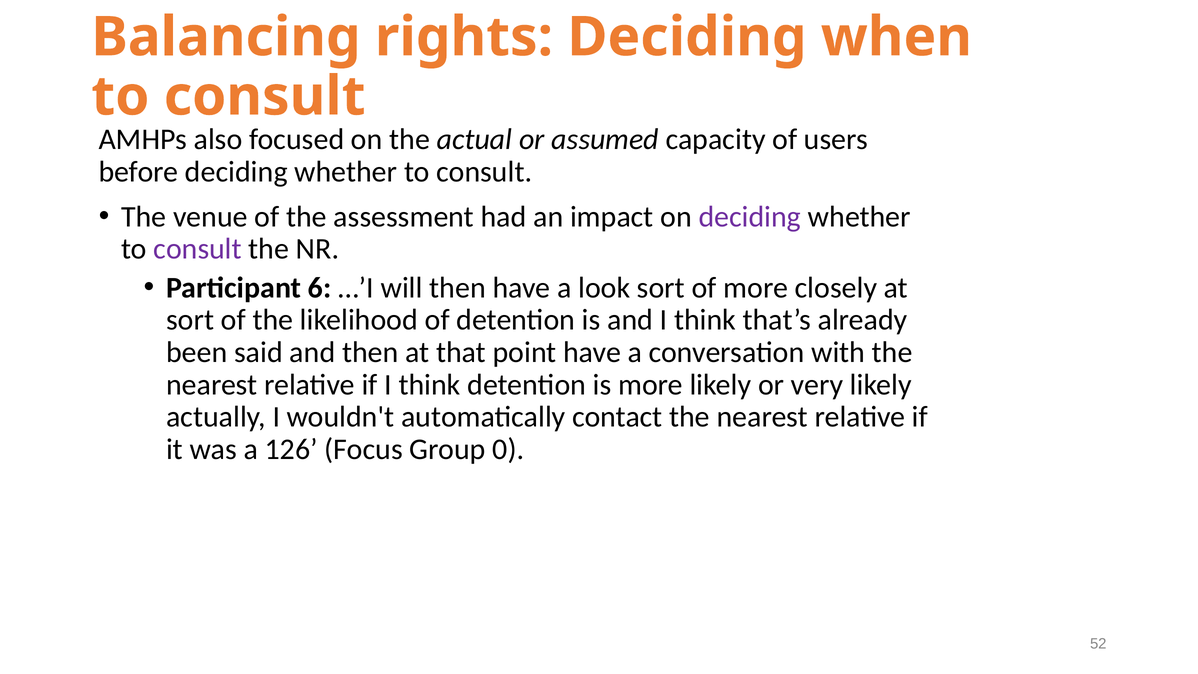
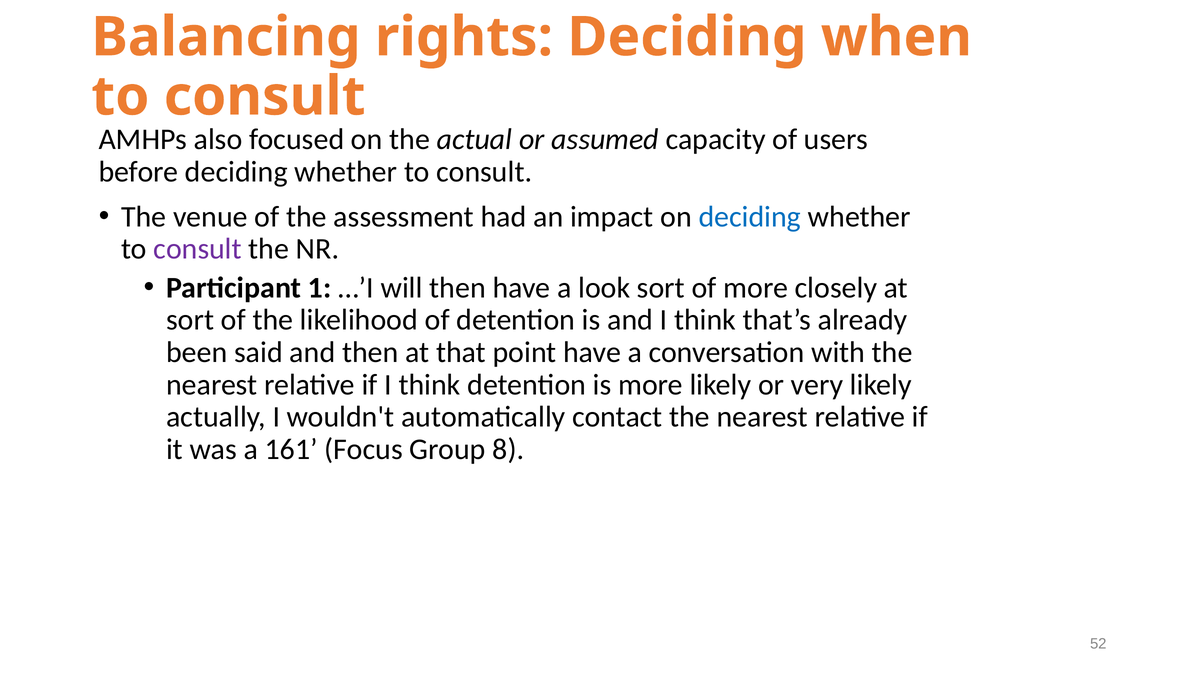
deciding at (750, 217) colour: purple -> blue
6: 6 -> 1
126: 126 -> 161
0: 0 -> 8
